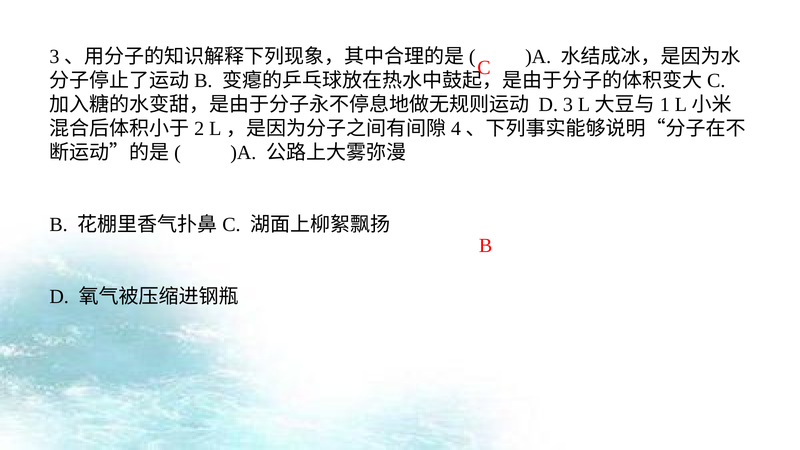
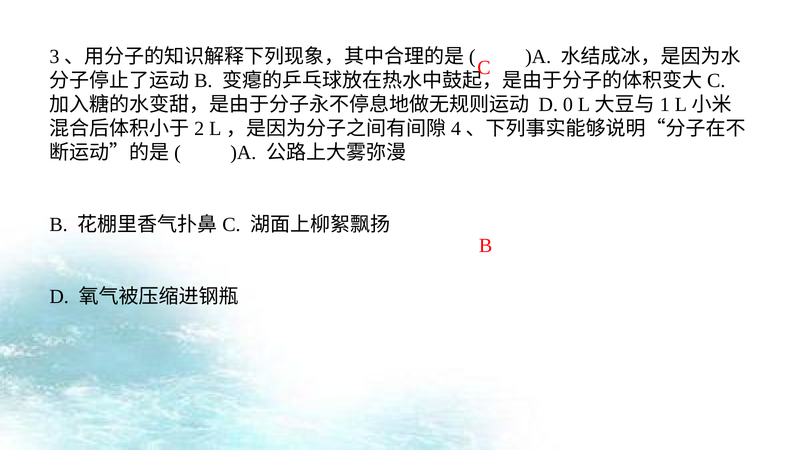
3: 3 -> 0
